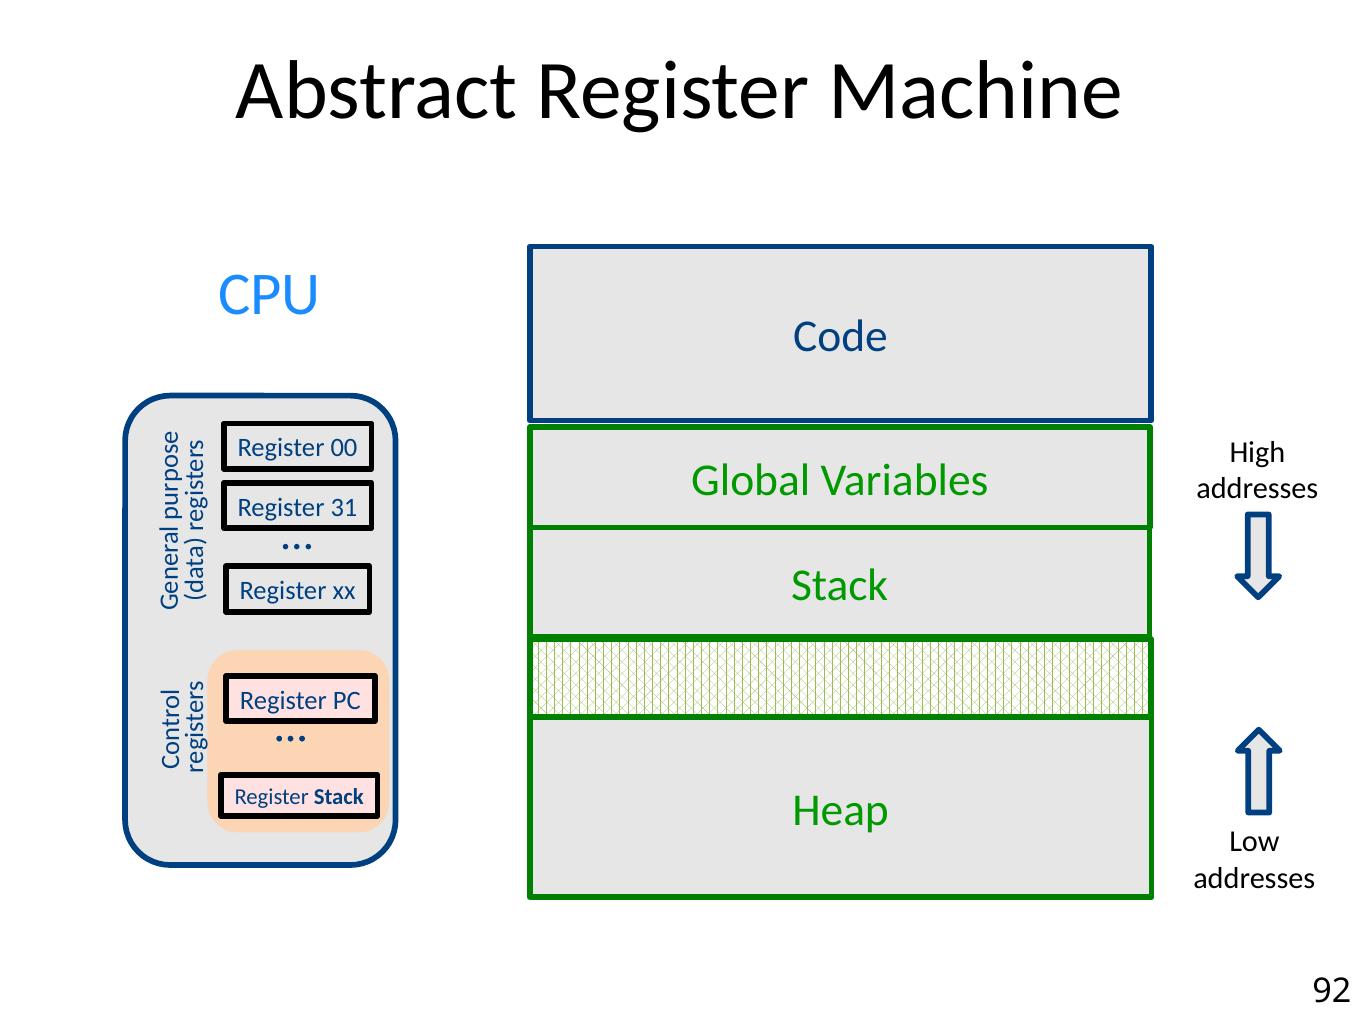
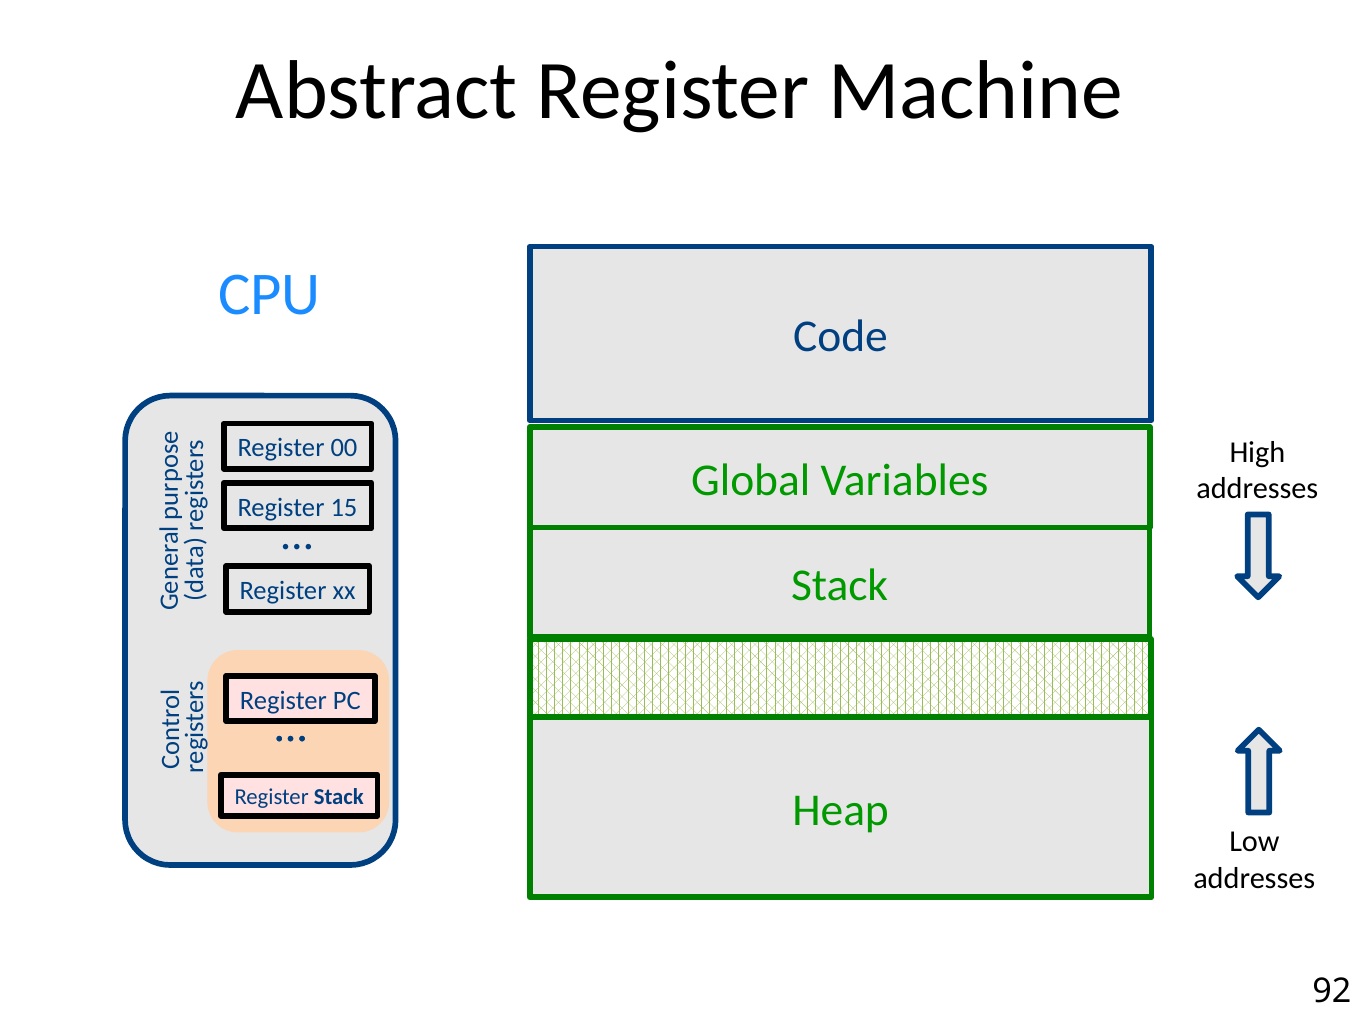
31: 31 -> 15
